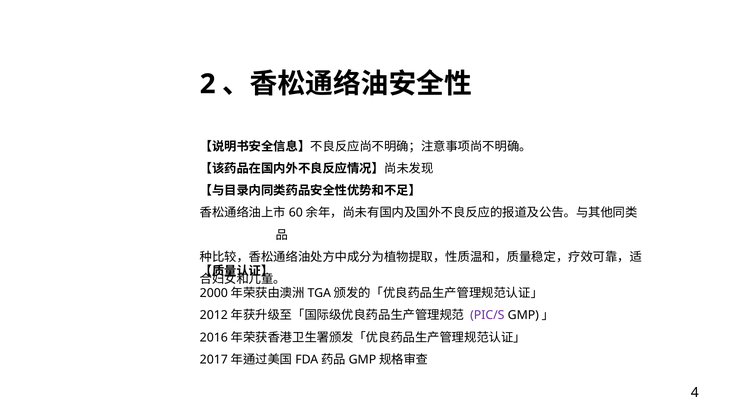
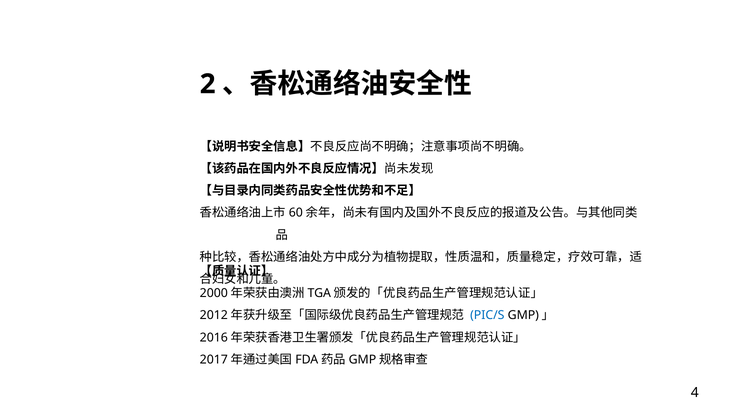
PIC/S colour: purple -> blue
